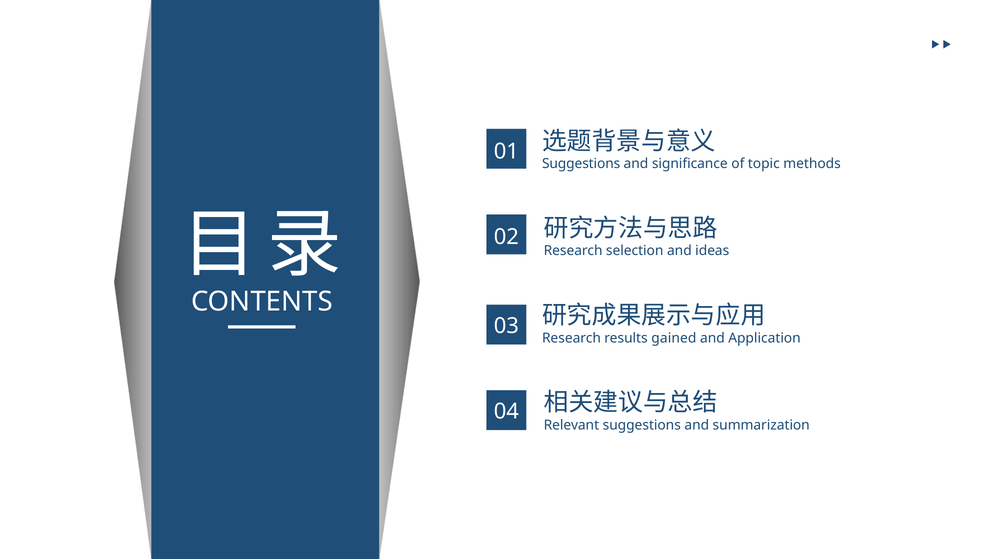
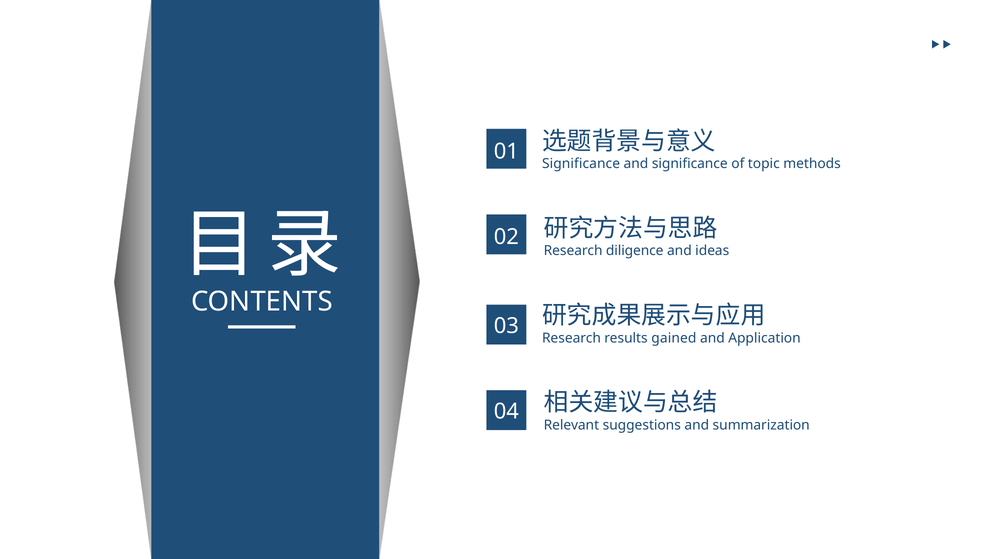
Suggestions at (581, 164): Suggestions -> Significance
selection: selection -> diligence
